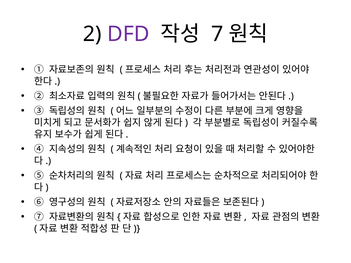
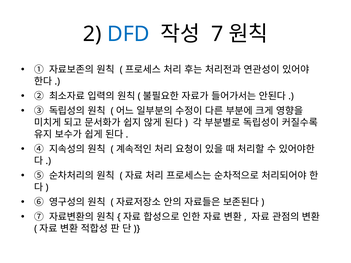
DFD colour: purple -> blue
